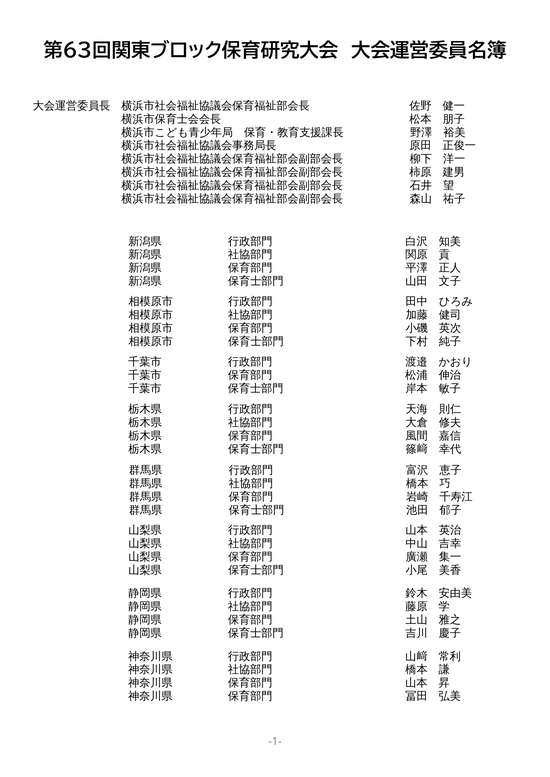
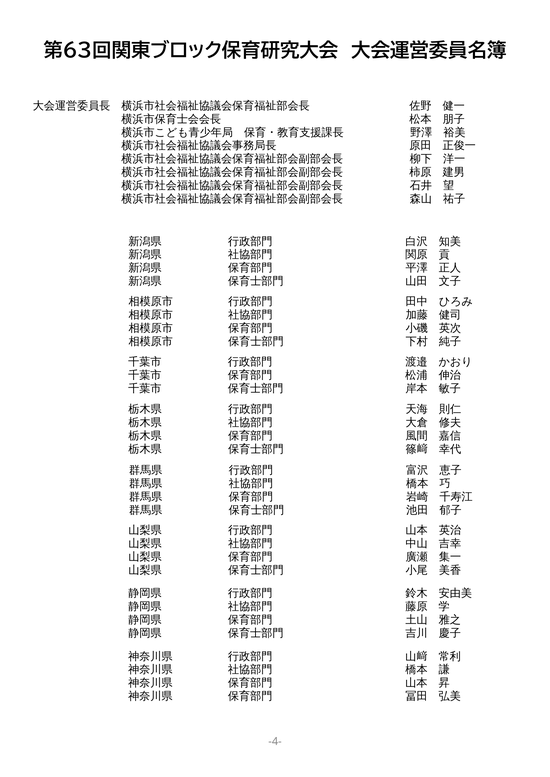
-1-: -1- -> -4-
